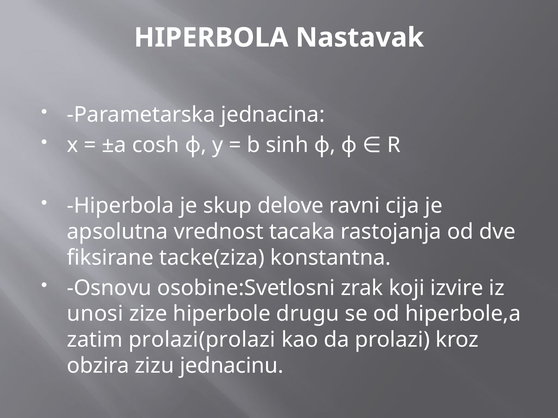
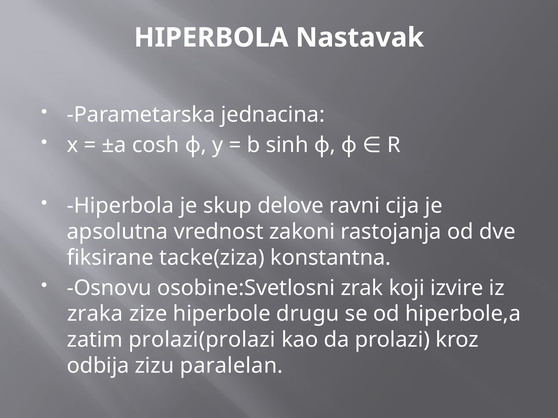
tacaka: tacaka -> zakoni
unosi: unosi -> zraka
obzira: obzira -> odbija
jednacinu: jednacinu -> paralelan
